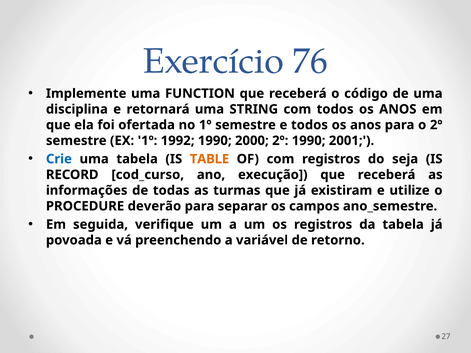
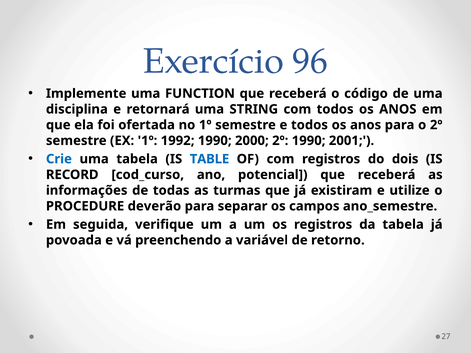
76: 76 -> 96
TABLE colour: orange -> blue
seja: seja -> dois
execução: execução -> potencial
